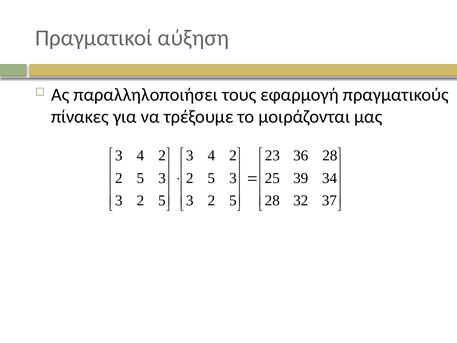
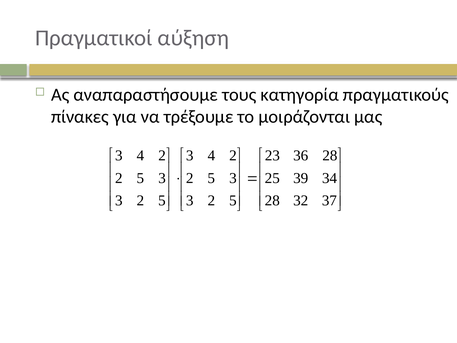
παραλληλοποιήσει: παραλληλοποιήσει -> αναπαραστήσουμε
εφαρμογή: εφαρμογή -> κατηγορία
